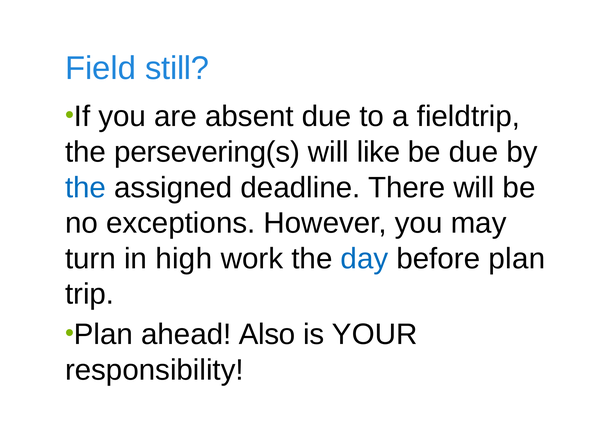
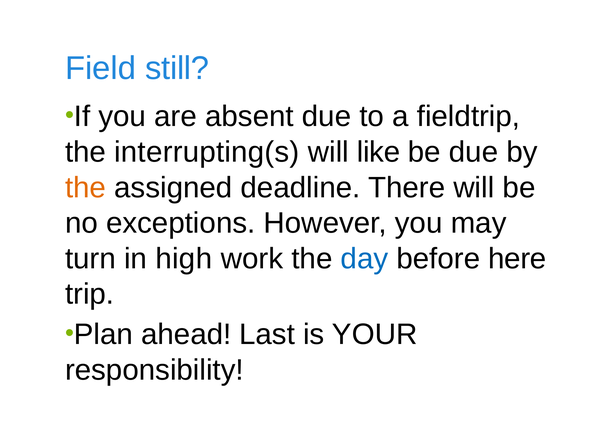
persevering(s: persevering(s -> interrupting(s
the at (86, 187) colour: blue -> orange
before plan: plan -> here
Also: Also -> Last
